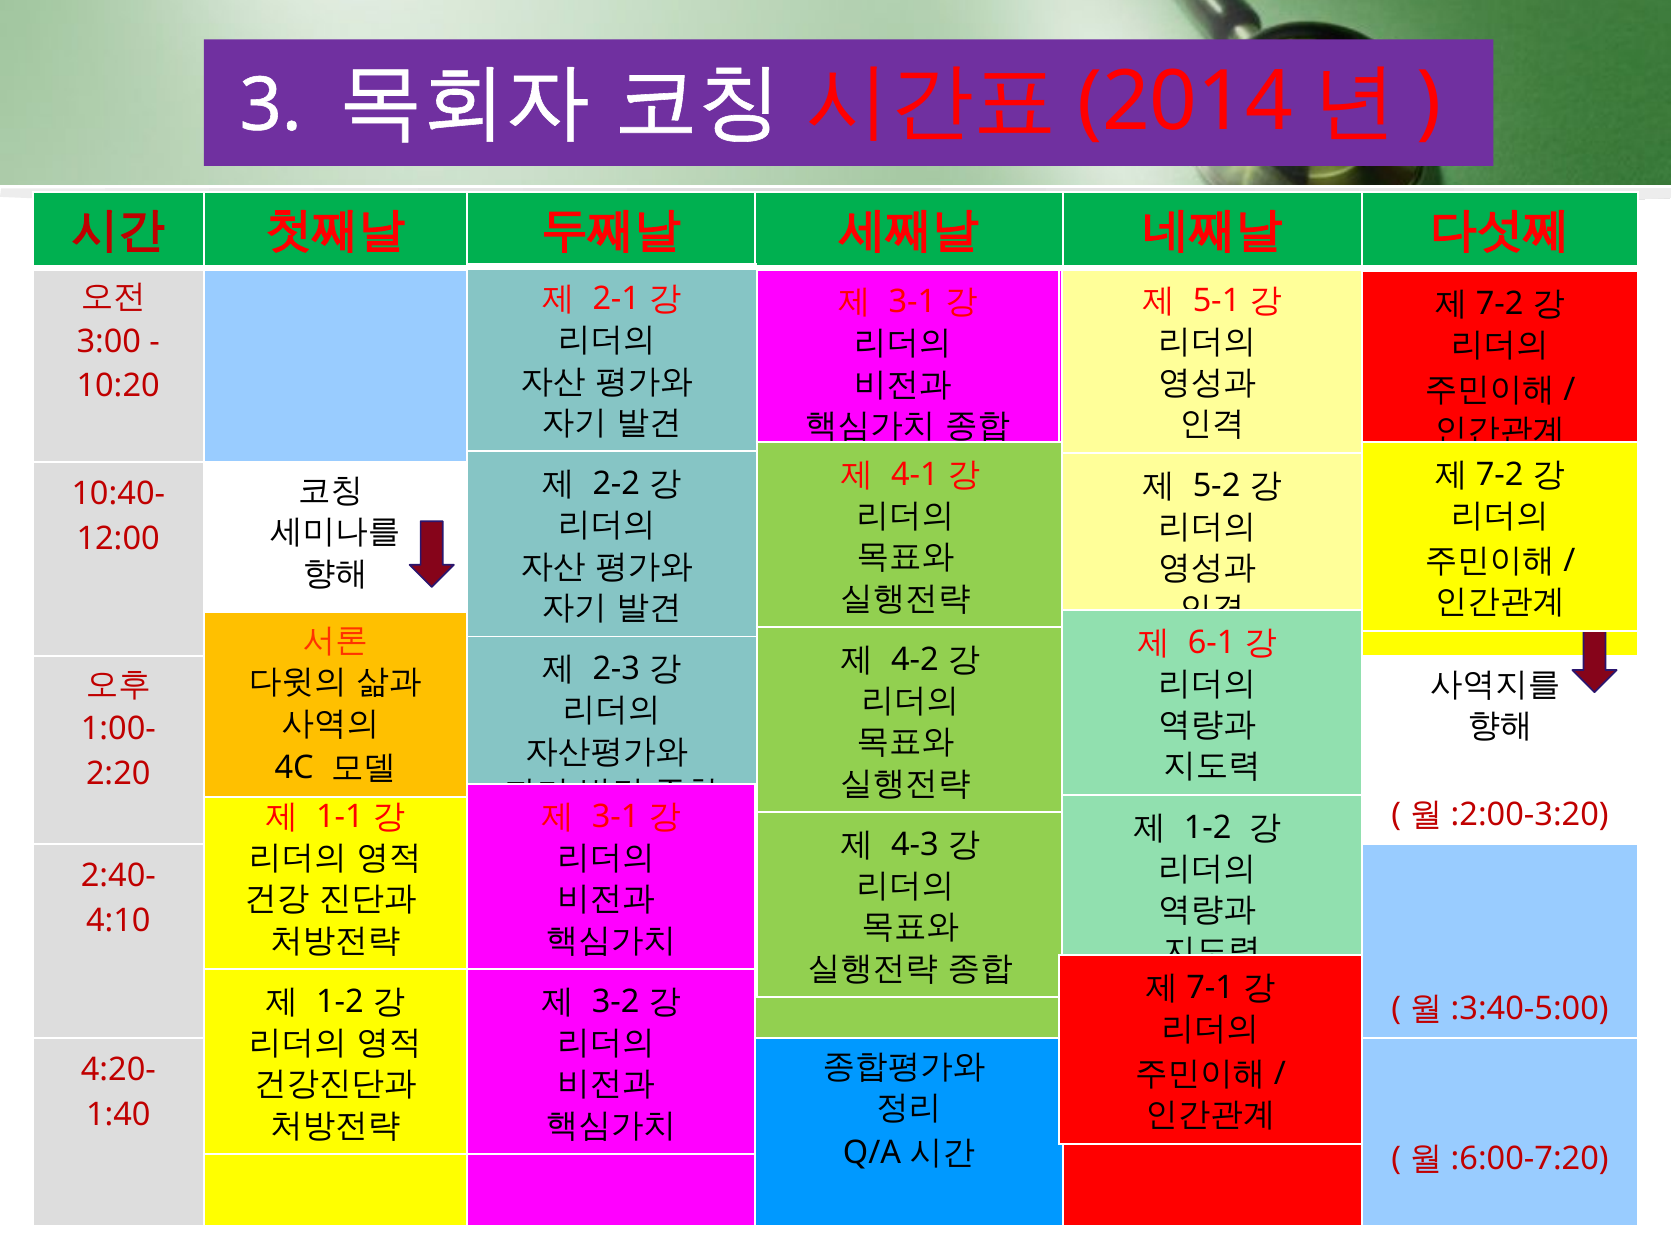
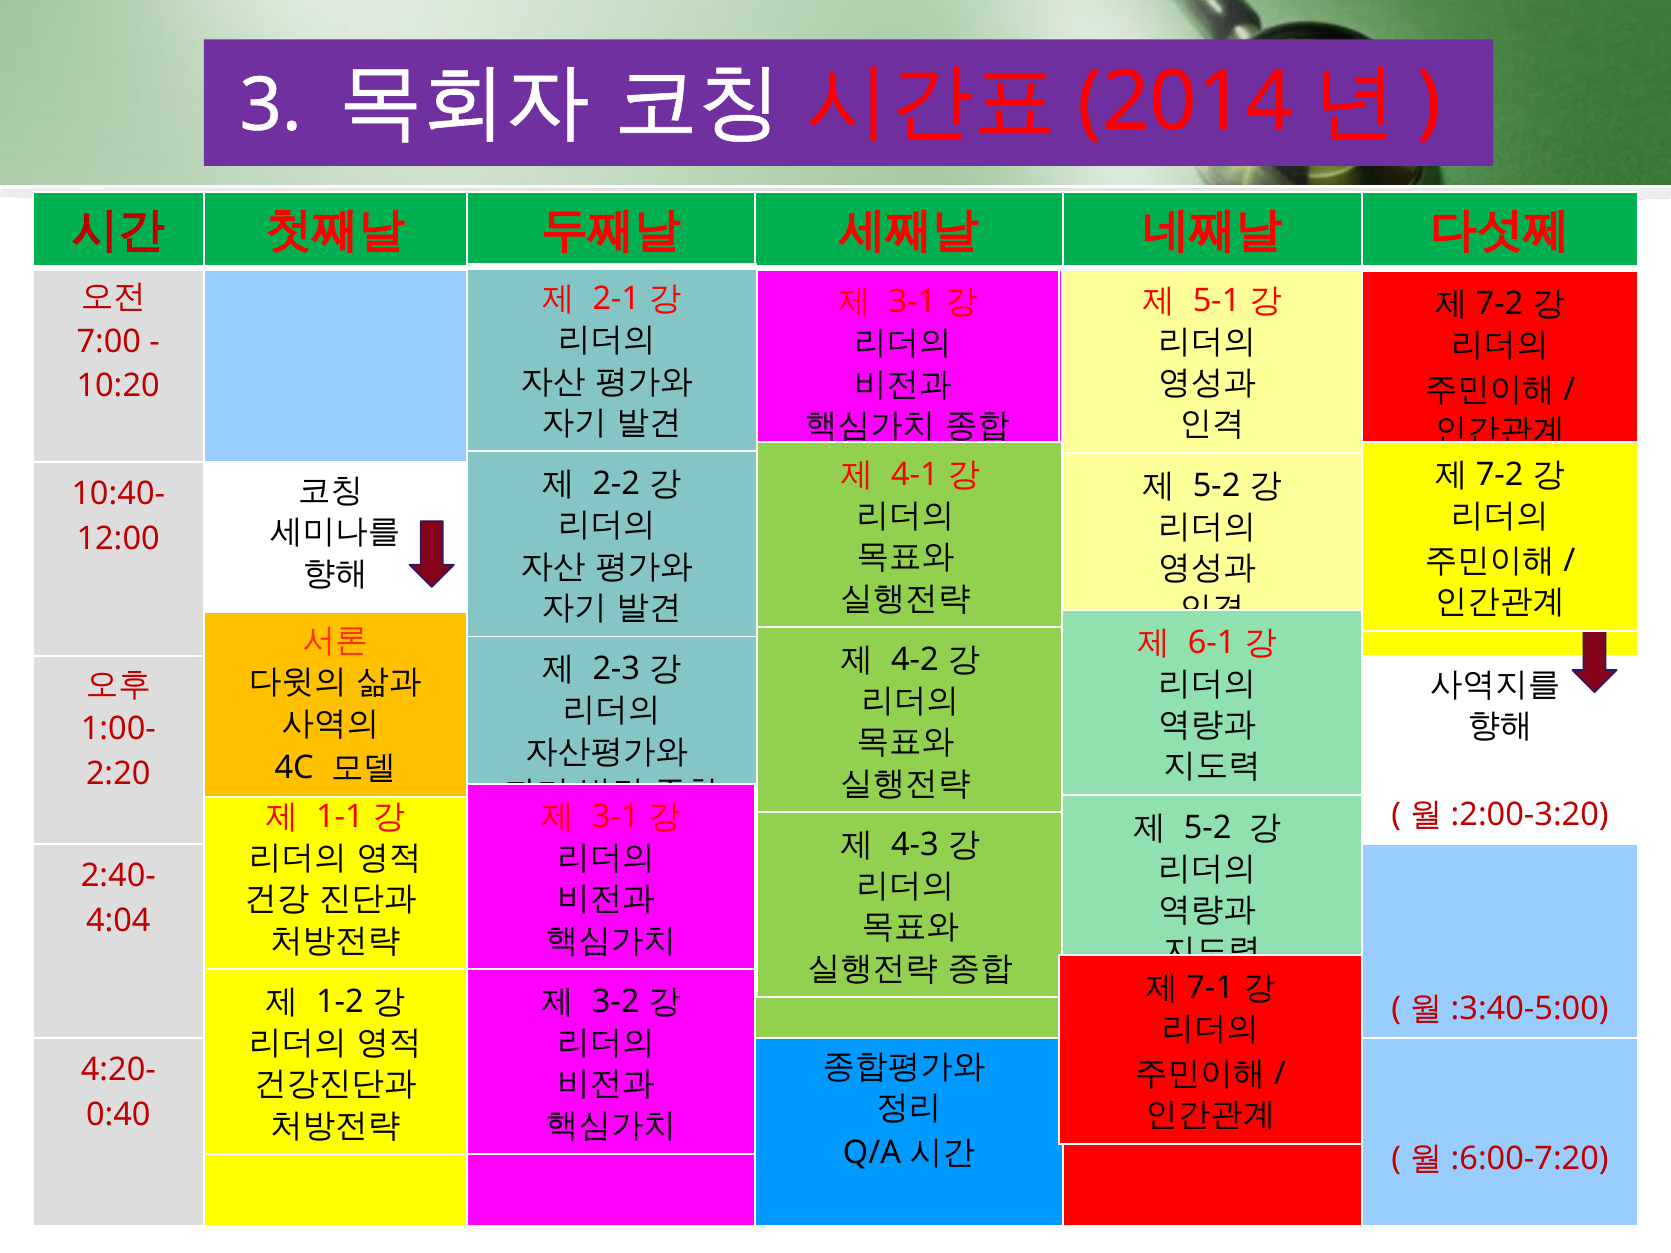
3:00: 3:00 -> 7:00
1-2 at (1208, 828): 1-2 -> 5-2
4:10: 4:10 -> 4:04
1:40: 1:40 -> 0:40
